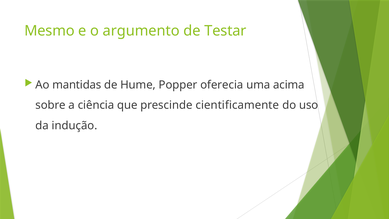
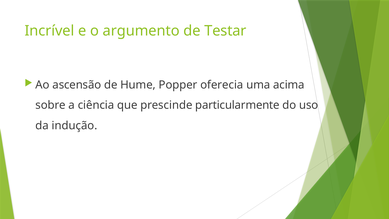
Mesmo: Mesmo -> Incrível
mantidas: mantidas -> ascensão
cientificamente: cientificamente -> particularmente
